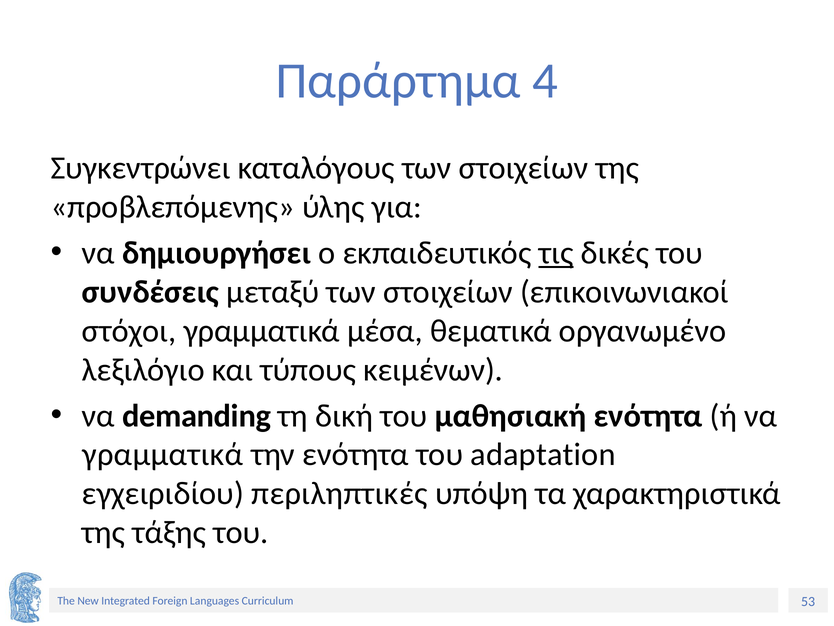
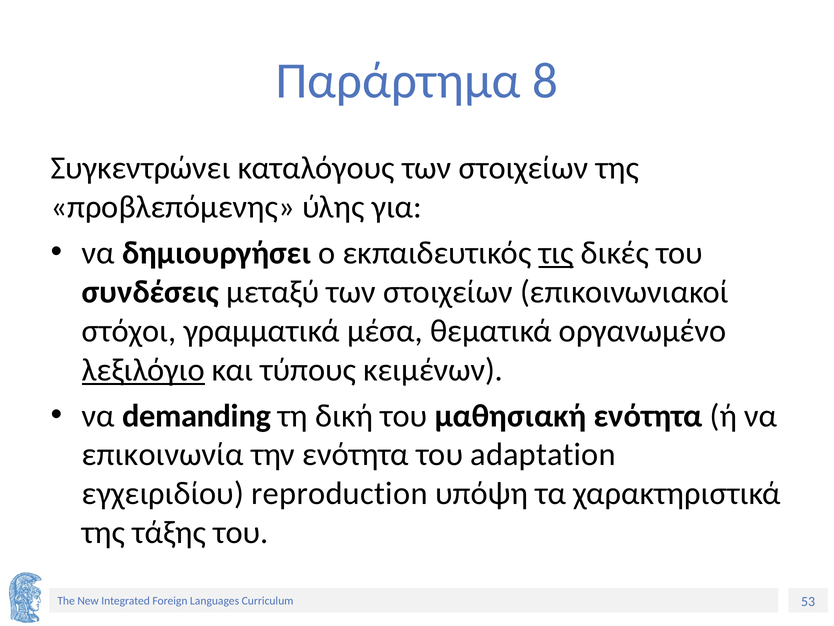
4: 4 -> 8
λεξιλόγιο underline: none -> present
γραμματικά at (163, 454): γραμματικά -> επικοινωνία
περιληπτικές: περιληπτικές -> reproduction
